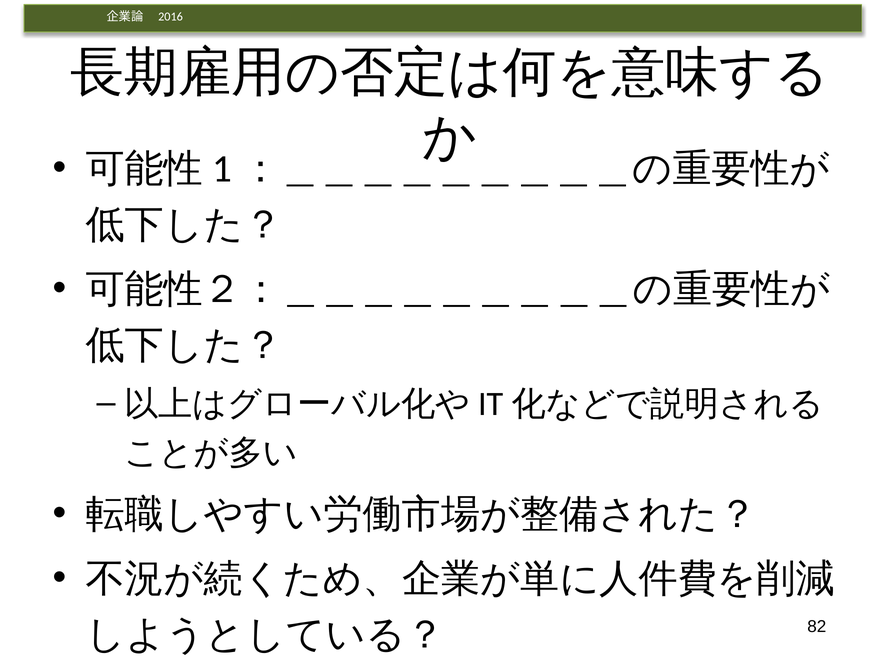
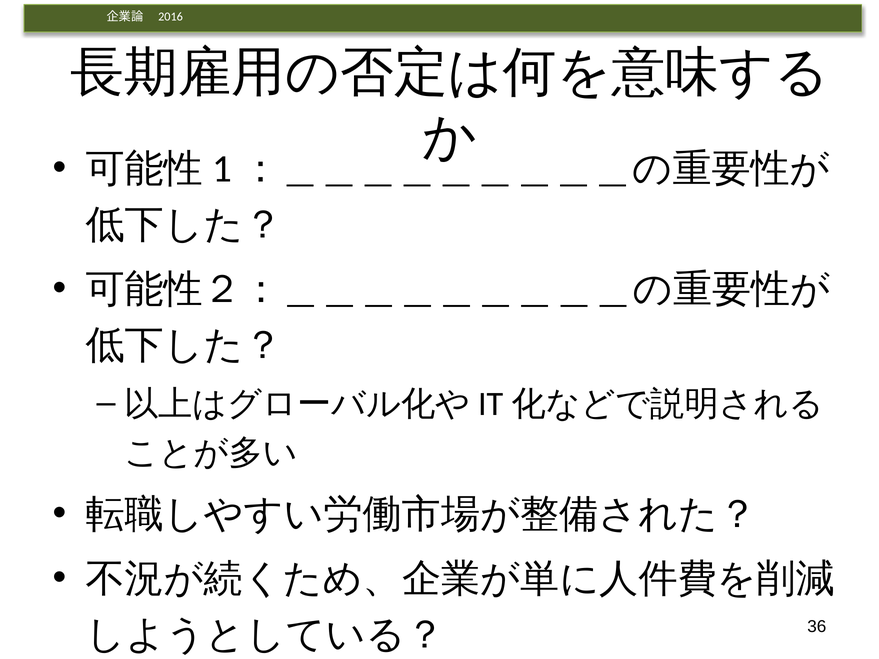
82: 82 -> 36
